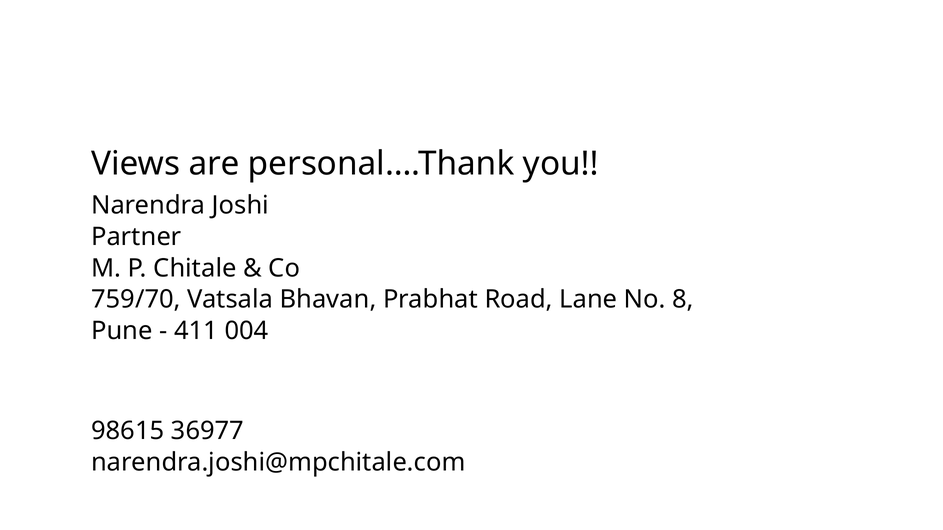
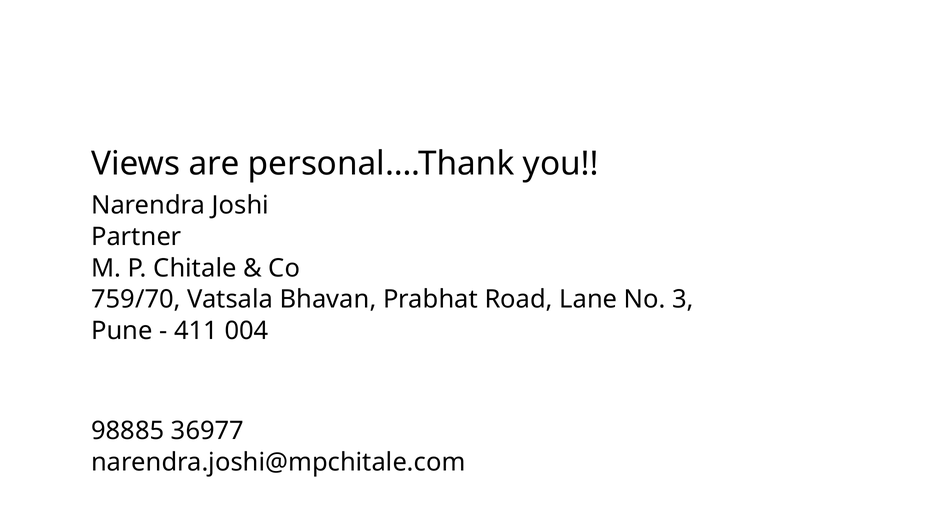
8: 8 -> 3
98615: 98615 -> 98885
